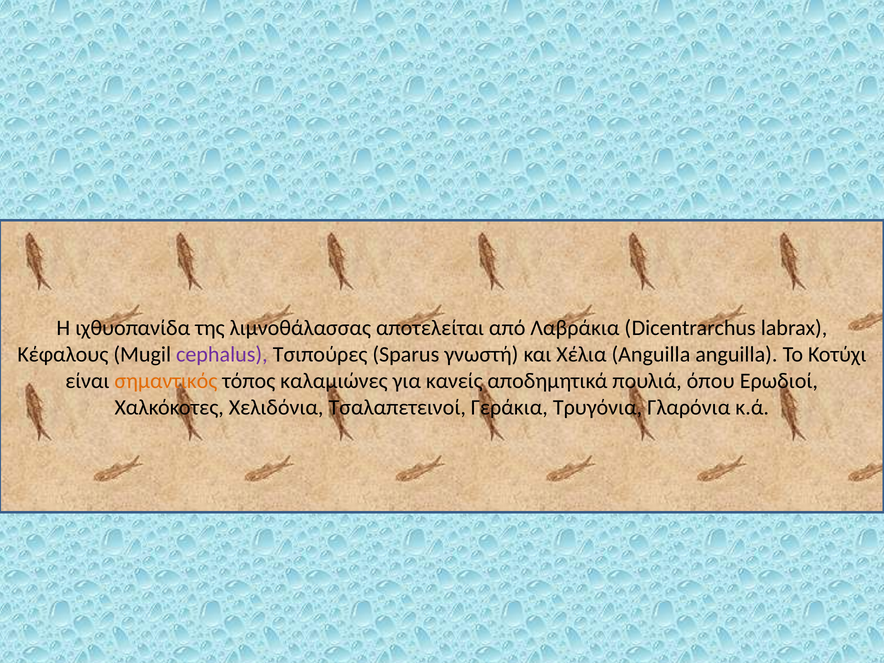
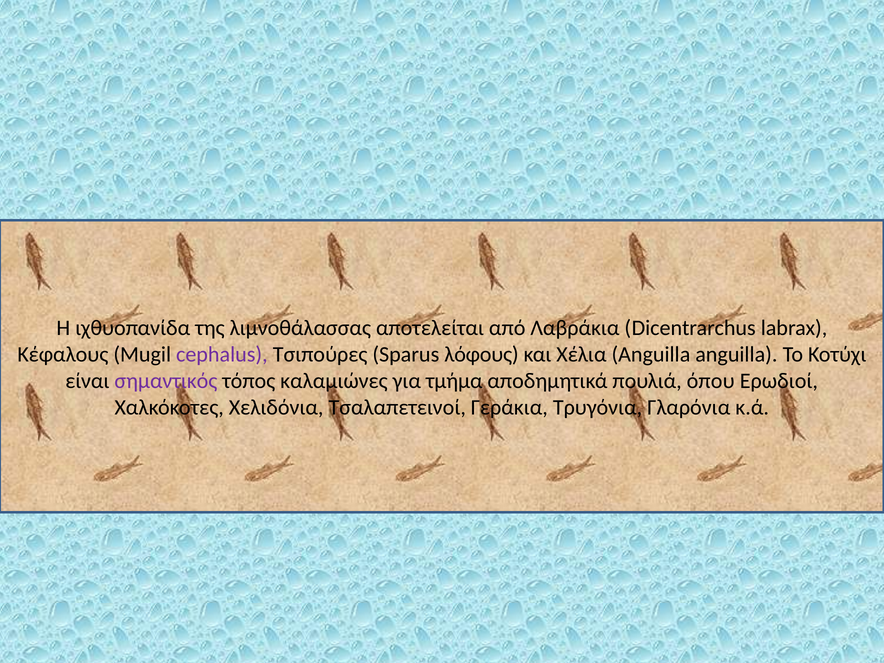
γνωστή: γνωστή -> λόφους
σημαντικός colour: orange -> purple
κανείς: κανείς -> τμήμα
